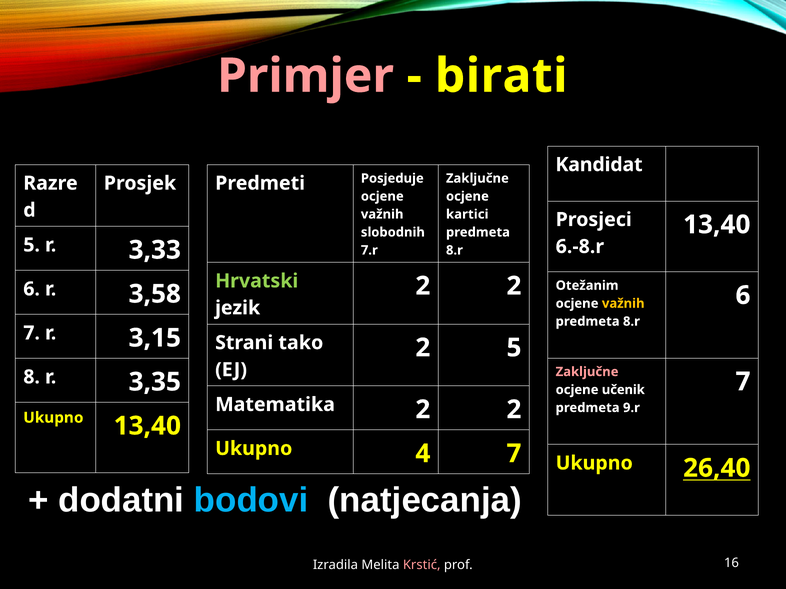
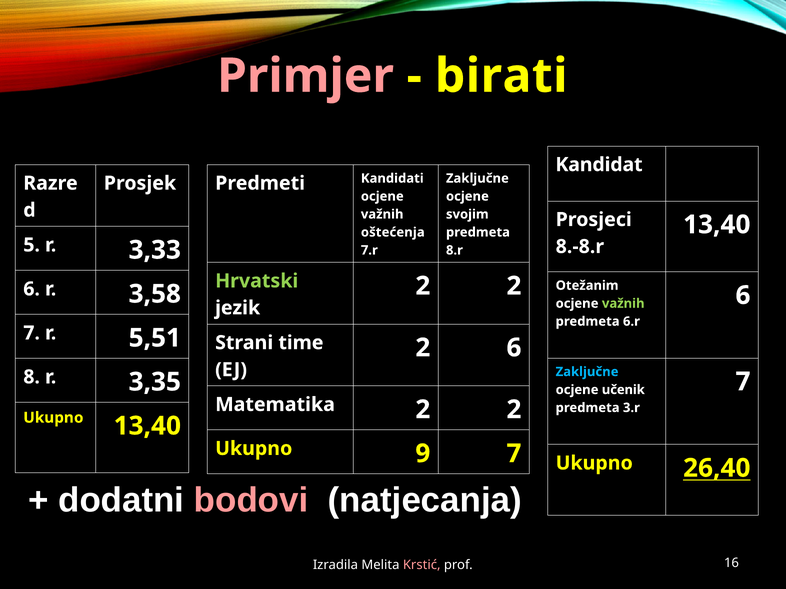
Posjeduje: Posjeduje -> Kandidati
kartici: kartici -> svojim
slobodnih: slobodnih -> oštećenja
6.-8.r: 6.-8.r -> 8.-8.r
važnih at (623, 304) colour: yellow -> light green
8.r at (631, 322): 8.r -> 6.r
3,15: 3,15 -> 5,51
tako: tako -> time
2 5: 5 -> 6
Zaključne at (587, 372) colour: pink -> light blue
9.r: 9.r -> 3.r
4: 4 -> 9
bodovi colour: light blue -> pink
